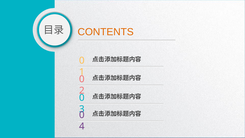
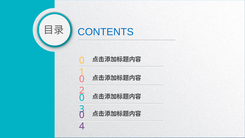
CONTENTS colour: orange -> blue
